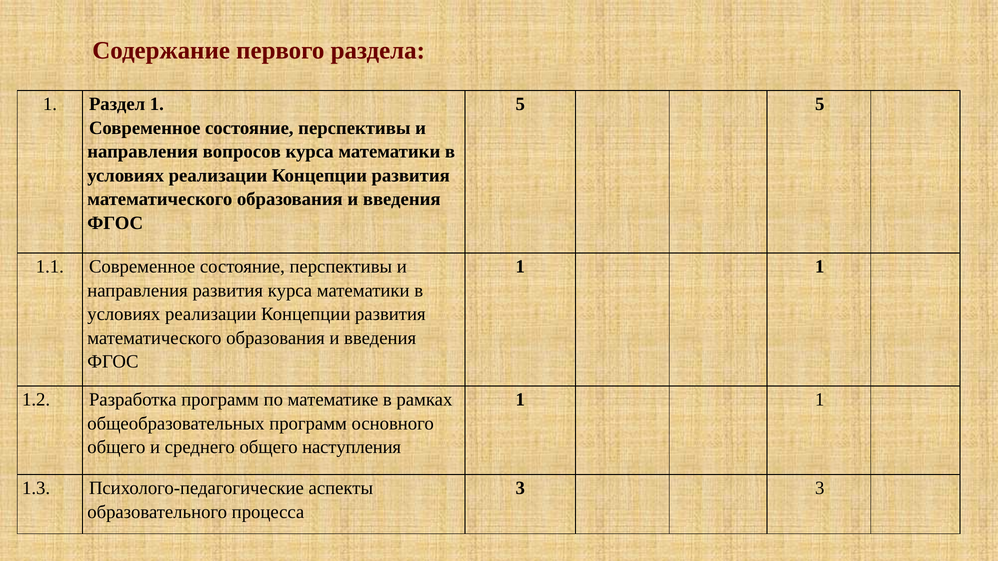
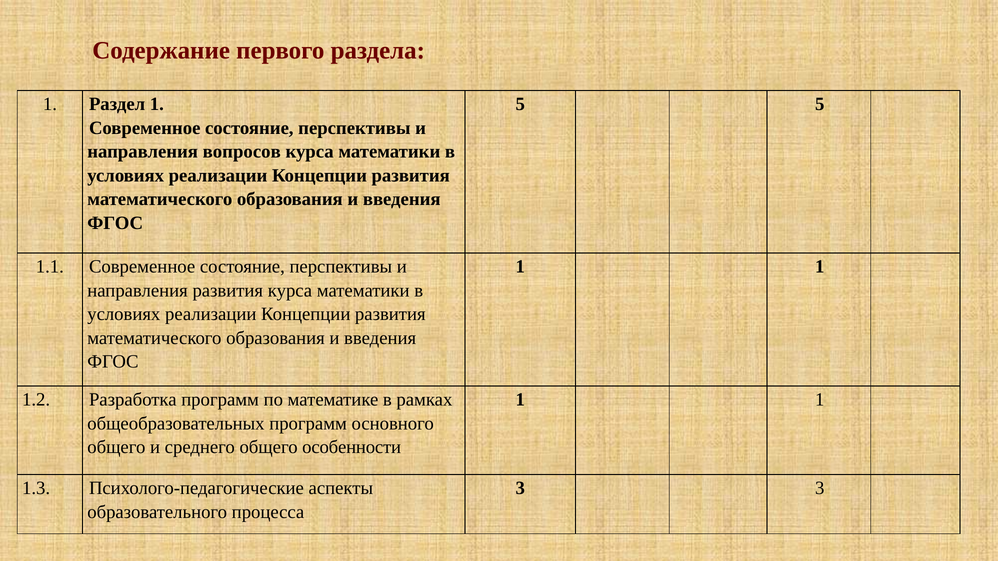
наступления: наступления -> особенности
